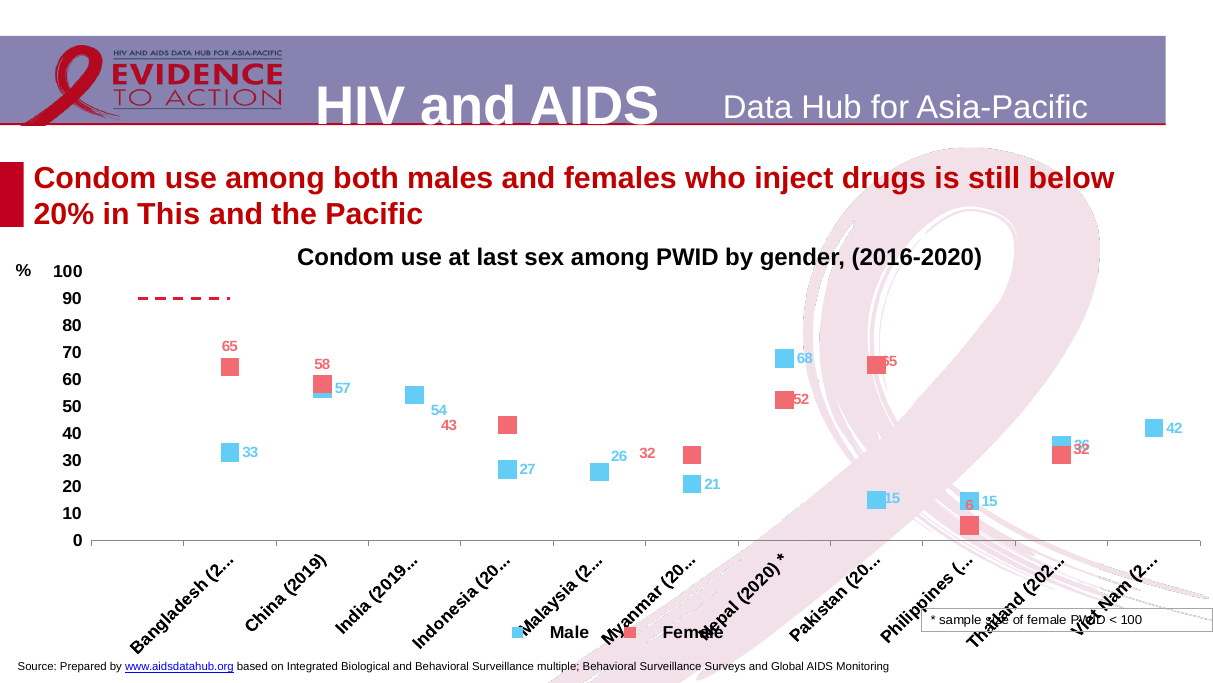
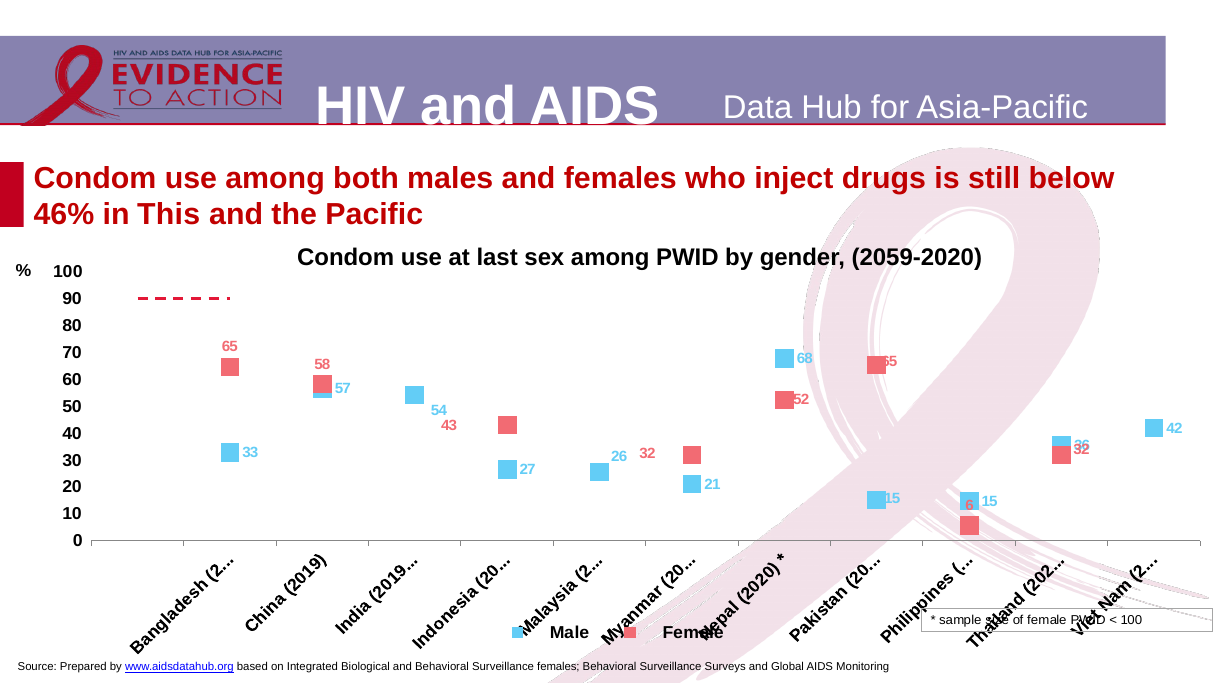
20%: 20% -> 46%
2016-2020: 2016-2020 -> 2059-2020
Surveillance multiple: multiple -> females
